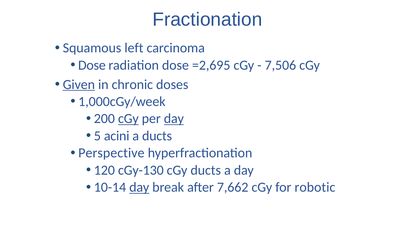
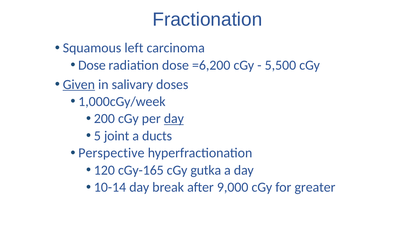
=2,695: =2,695 -> =6,200
7,506: 7,506 -> 5,500
chronic: chronic -> salivary
cGy at (128, 118) underline: present -> none
acini: acini -> joint
cGy-130: cGy-130 -> cGy-165
cGy ducts: ducts -> gutka
day at (139, 187) underline: present -> none
7,662: 7,662 -> 9,000
robotic: robotic -> greater
